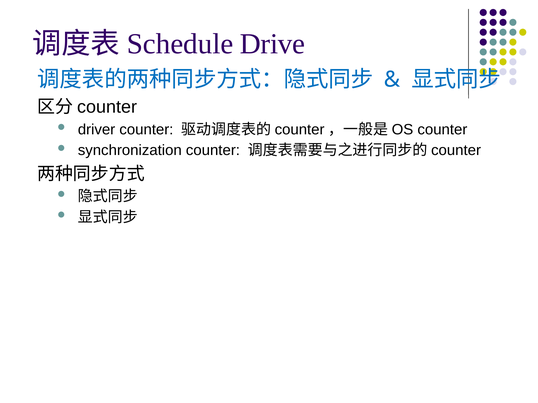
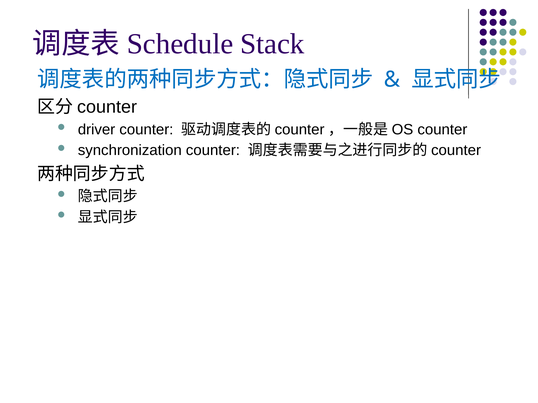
Drive: Drive -> Stack
